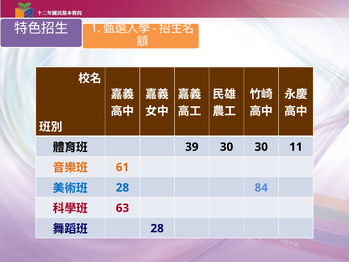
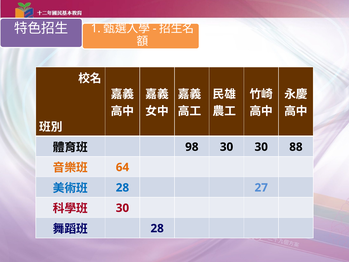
39: 39 -> 98
11: 11 -> 88
61: 61 -> 64
84: 84 -> 27
63 at (122, 208): 63 -> 30
